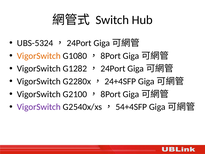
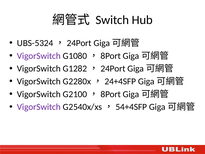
VigorSwitch at (39, 56) colour: orange -> purple
